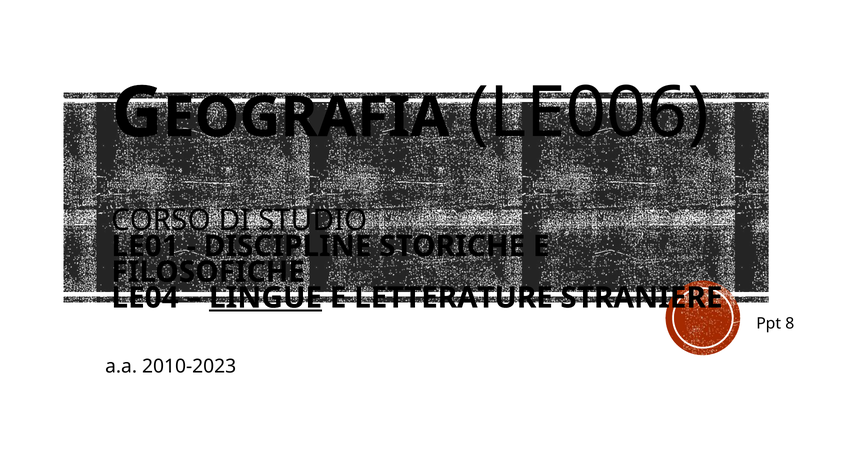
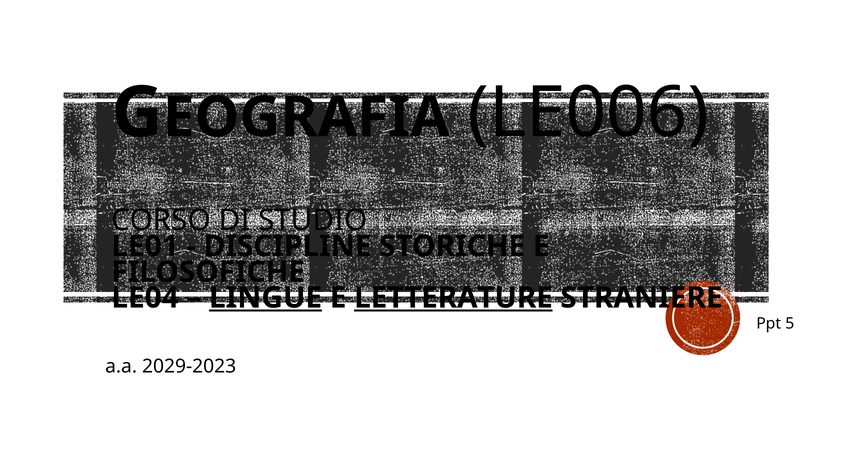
LETTERATURE underline: none -> present
8: 8 -> 5
2010-2023: 2010-2023 -> 2029-2023
